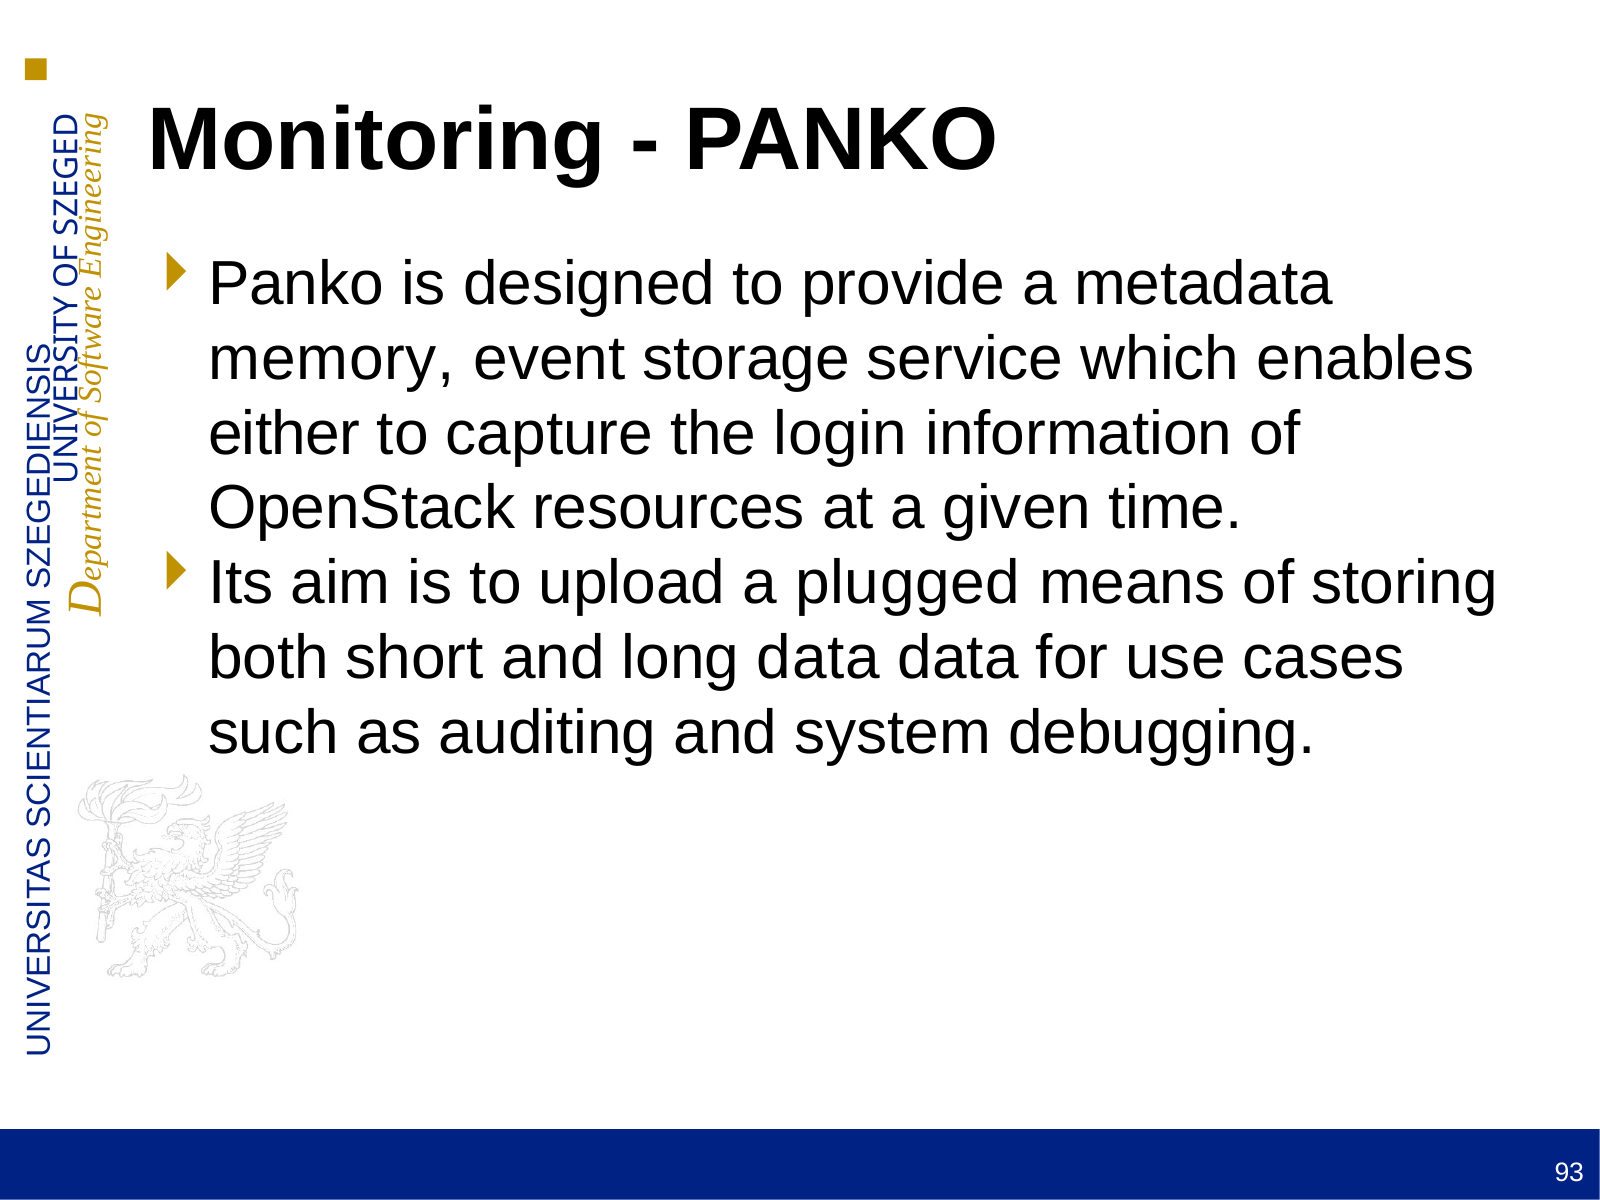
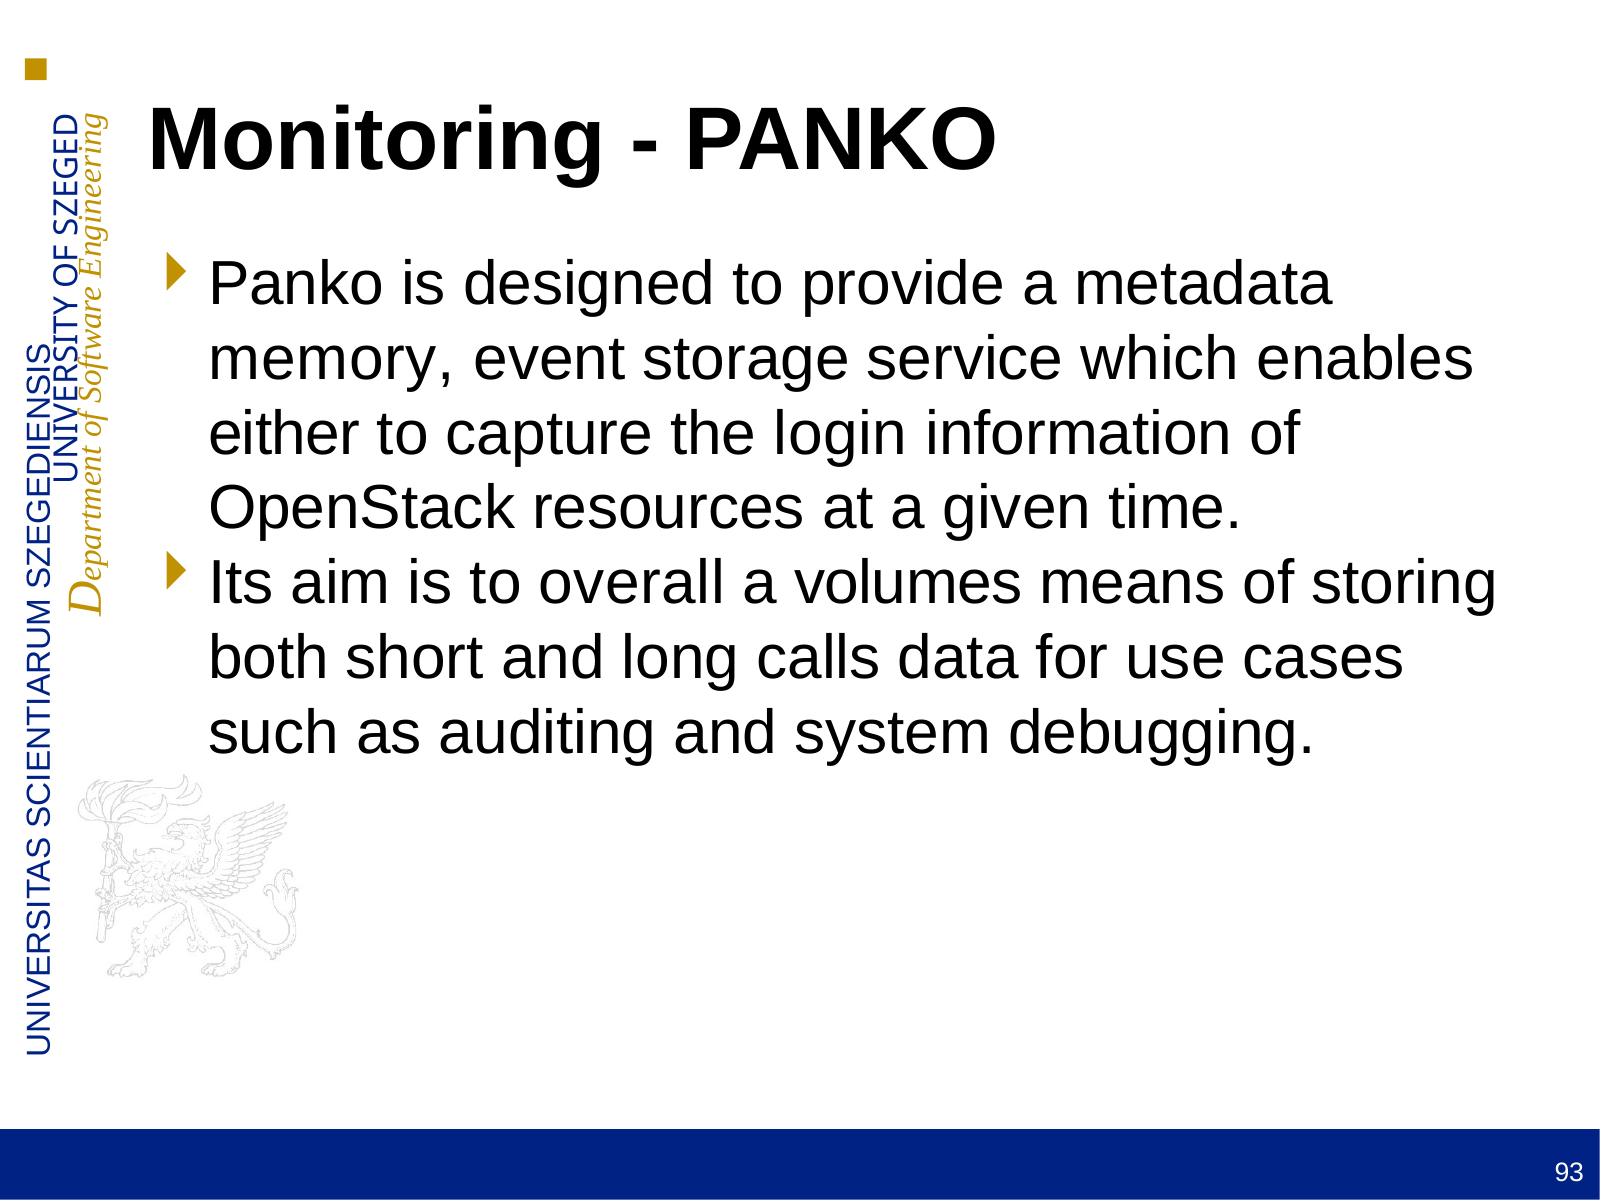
upload: upload -> overall
plugged: plugged -> volumes
long data: data -> calls
